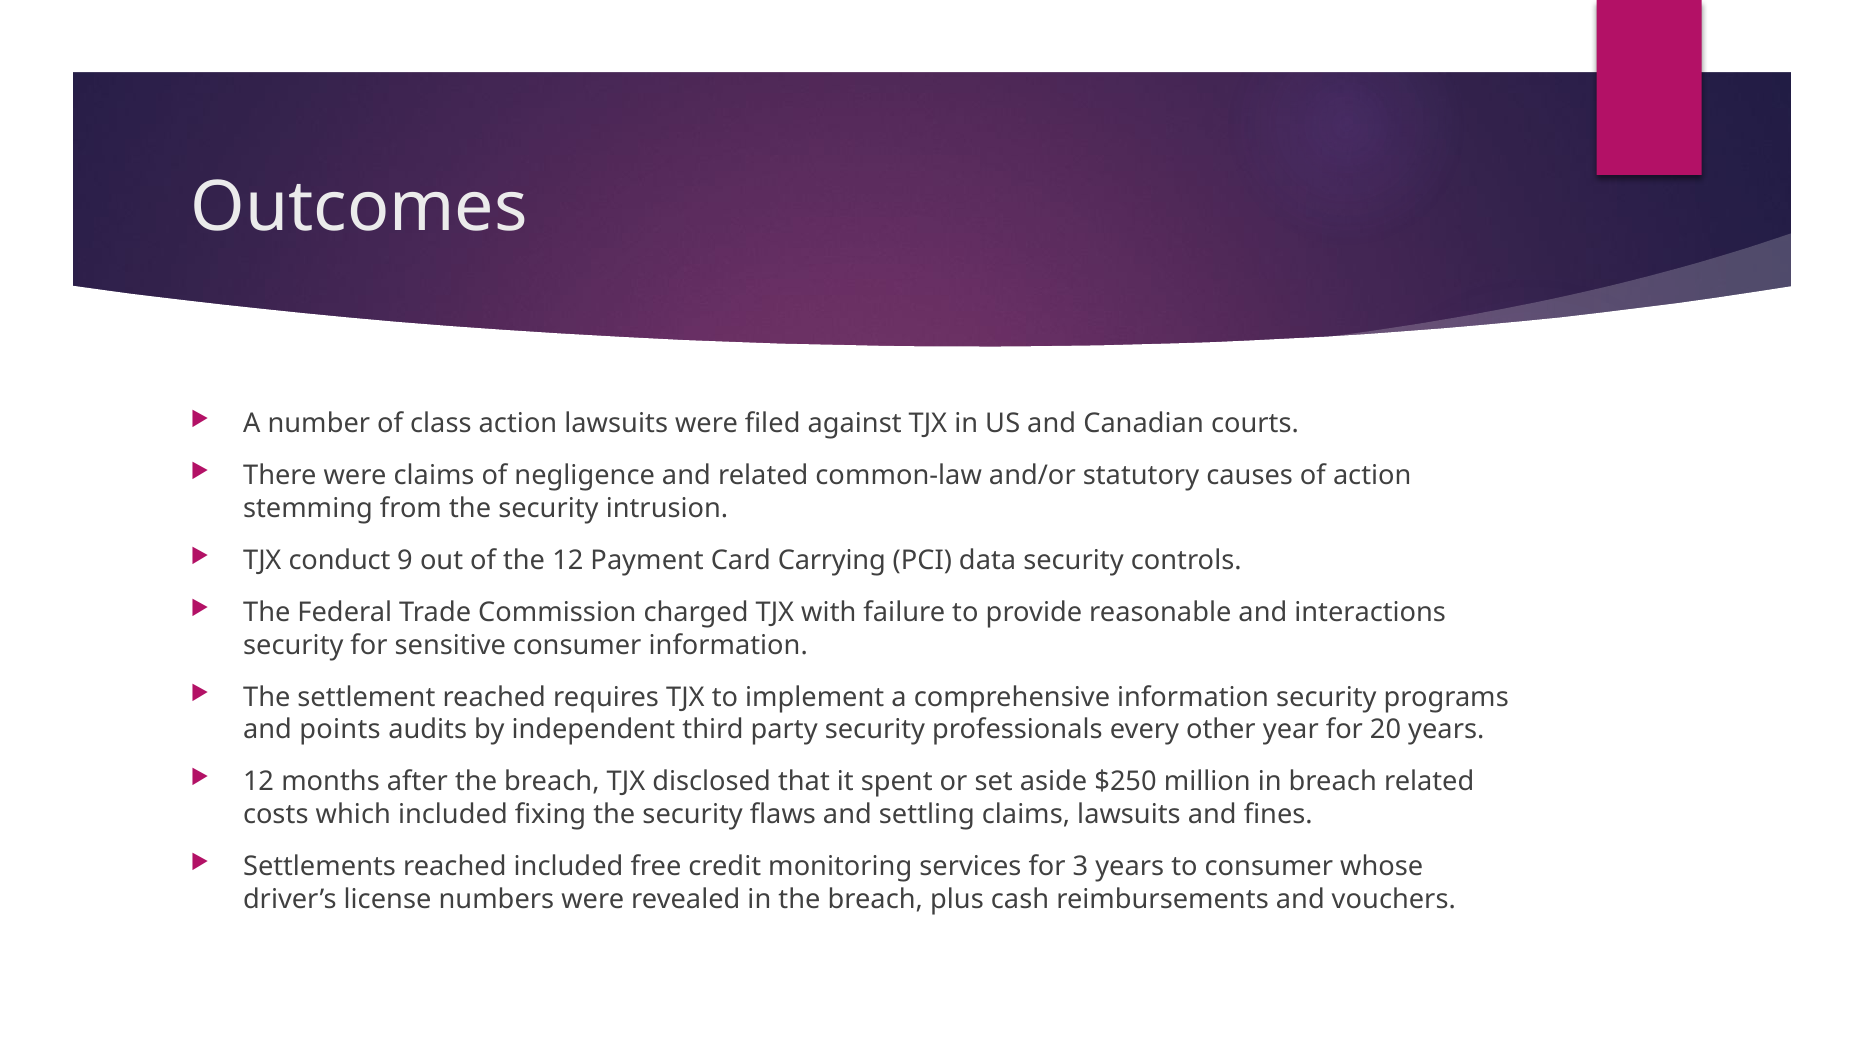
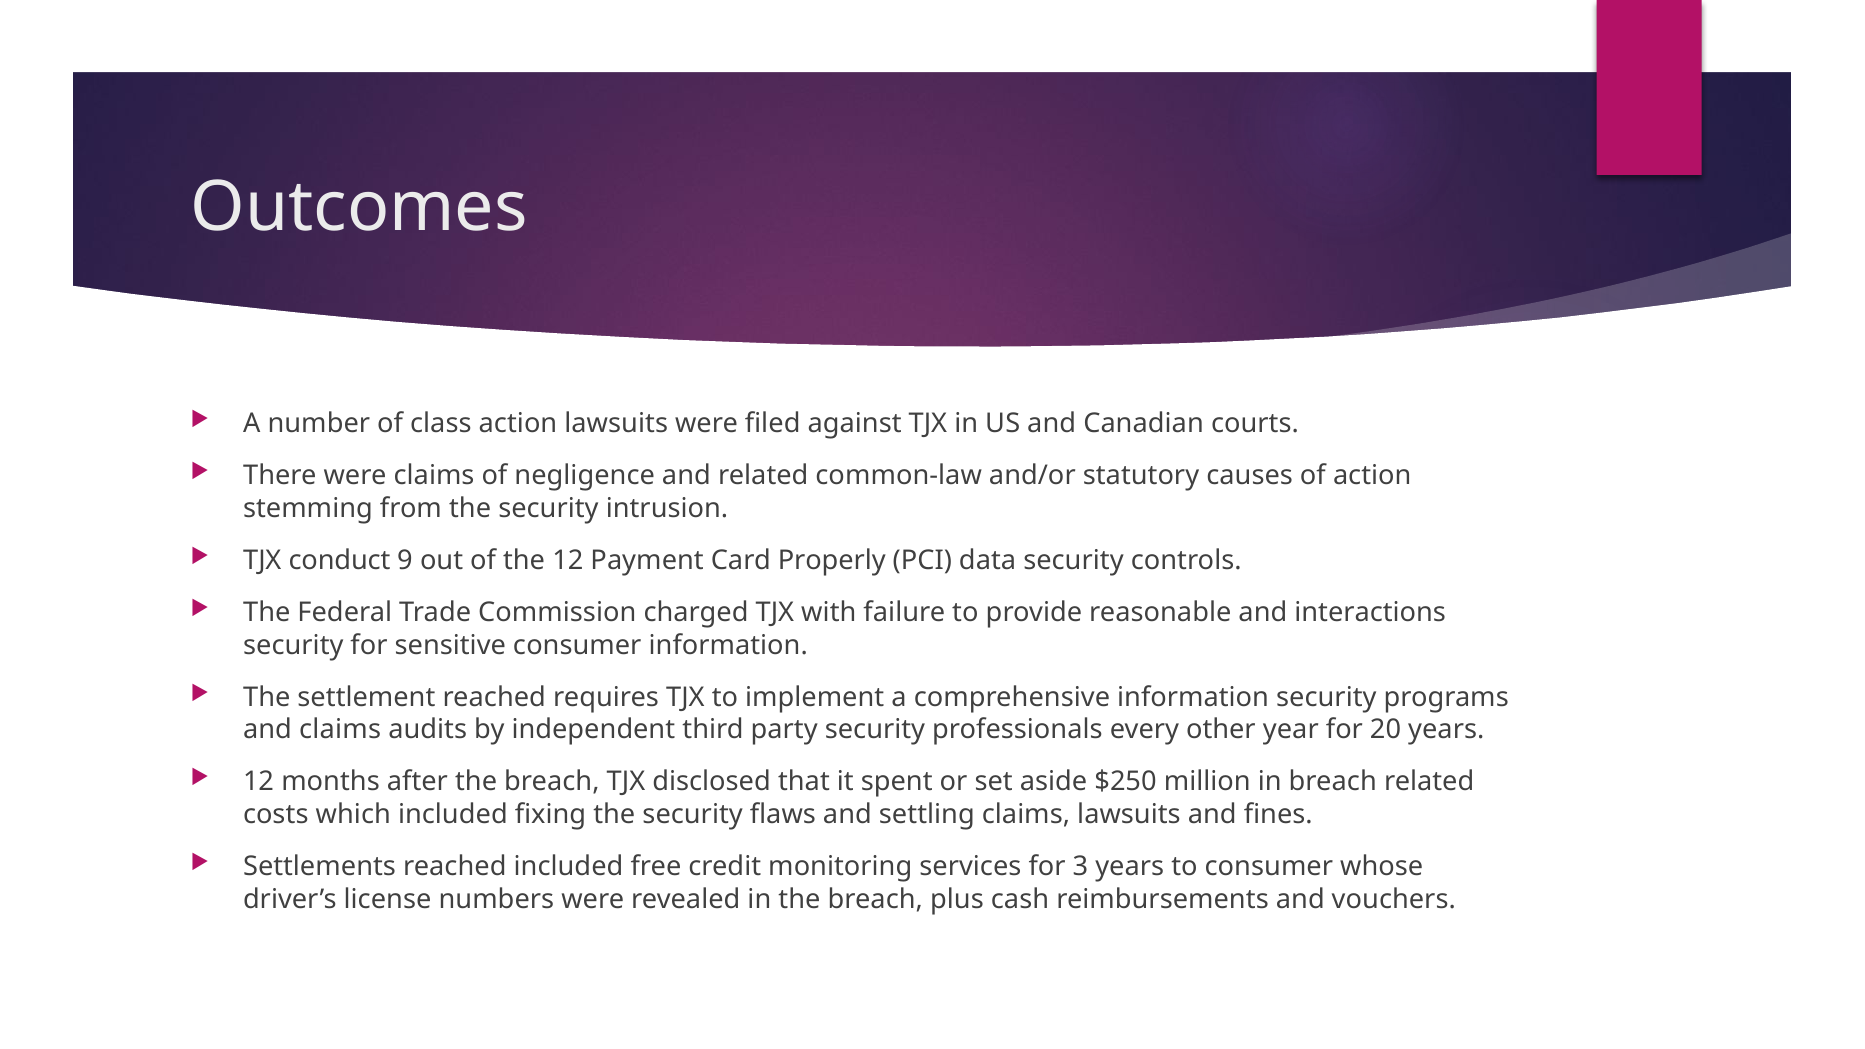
Carrying: Carrying -> Properly
and points: points -> claims
